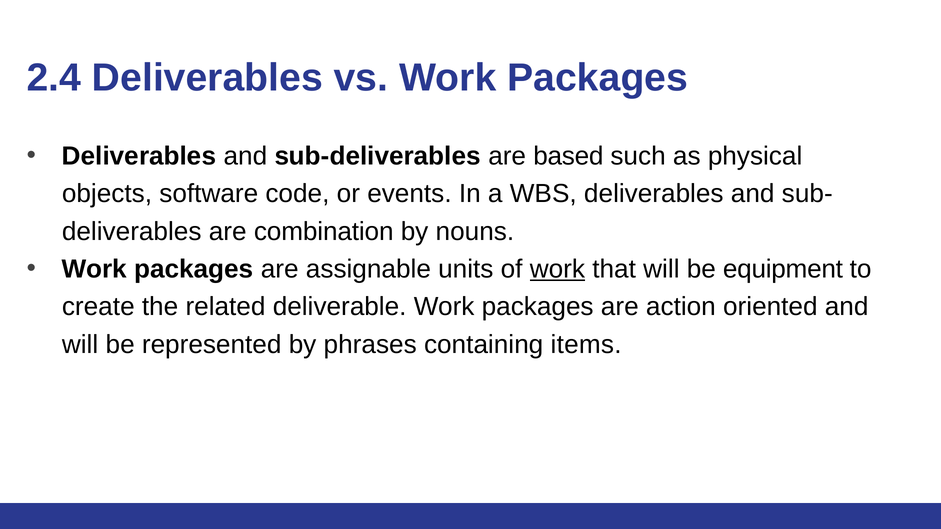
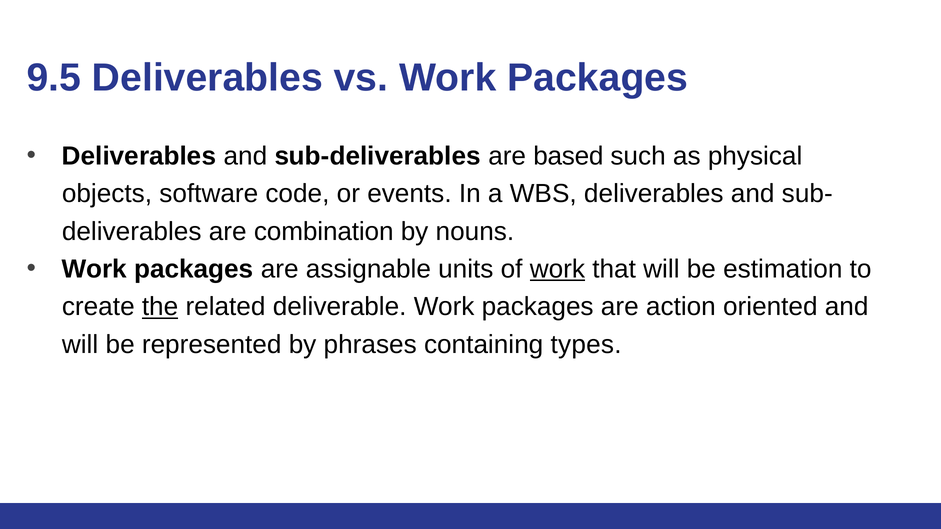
2.4: 2.4 -> 9.5
equipment: equipment -> estimation
the underline: none -> present
items: items -> types
